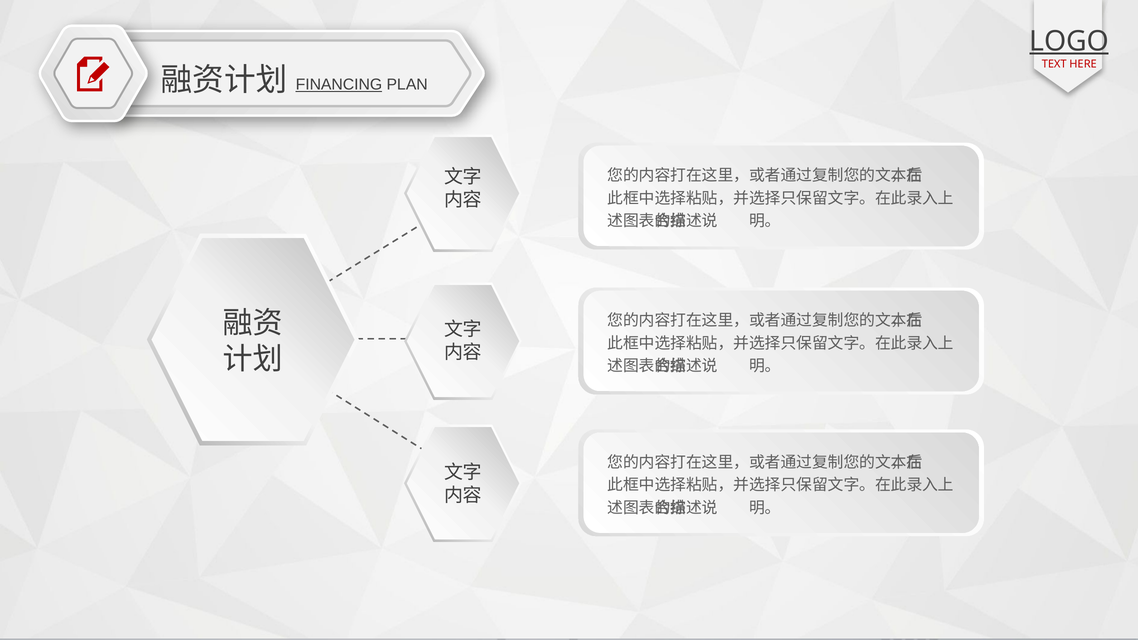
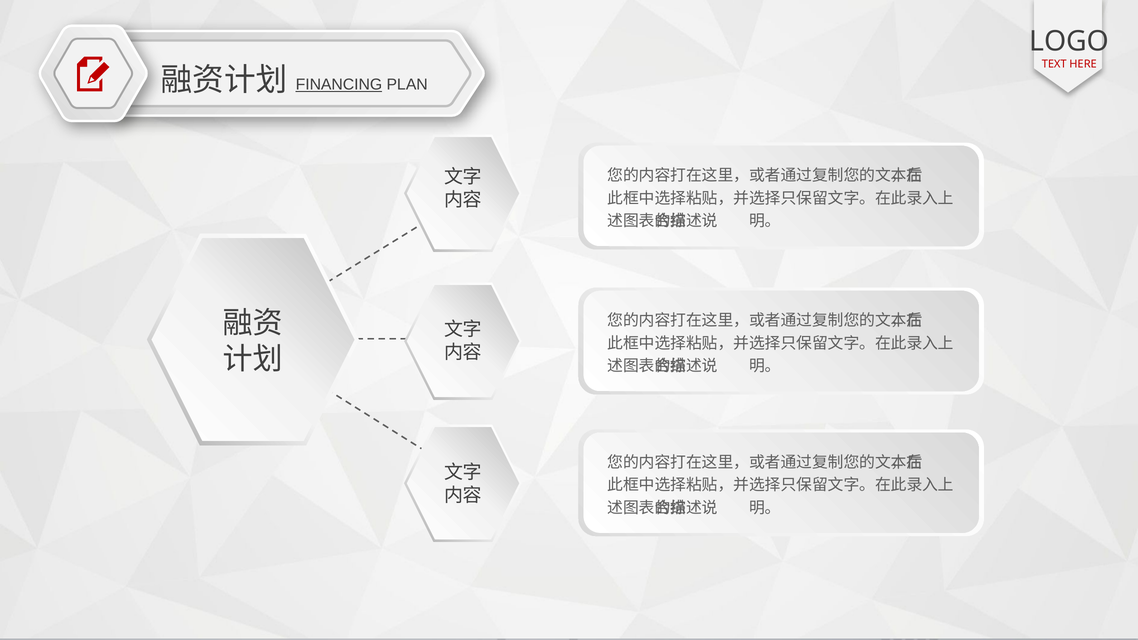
LOGO underline: present -> none
